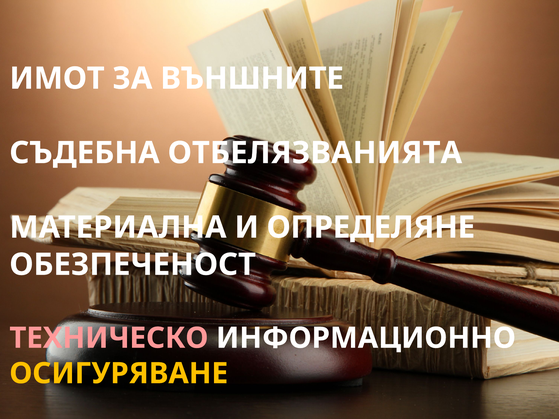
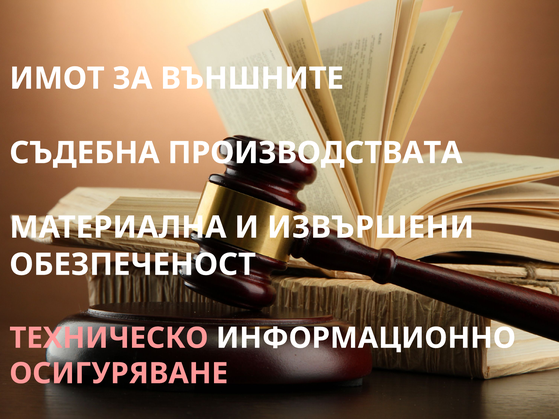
ОТБЕЛЯЗВАНИЯТА: ОТБЕЛЯЗВАНИЯТА -> ПРОИЗВОДСТВАТА
ОПРЕДЕЛЯНЕ: ОПРЕДЕЛЯНЕ -> ИЗВЪРШЕНИ
ОСИГУРЯВАНЕ colour: yellow -> pink
